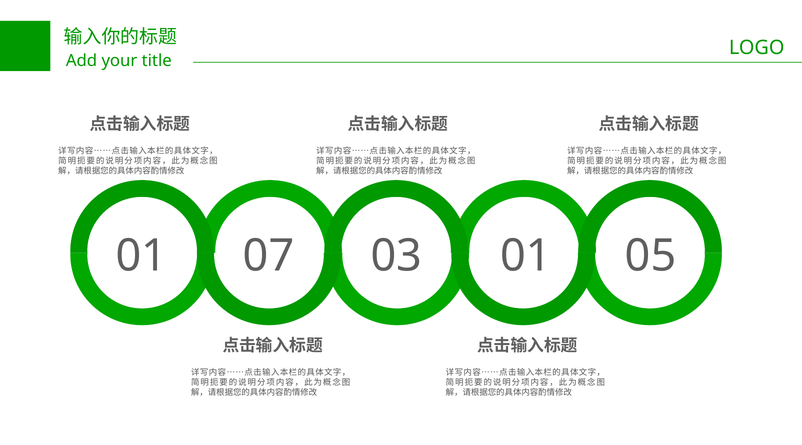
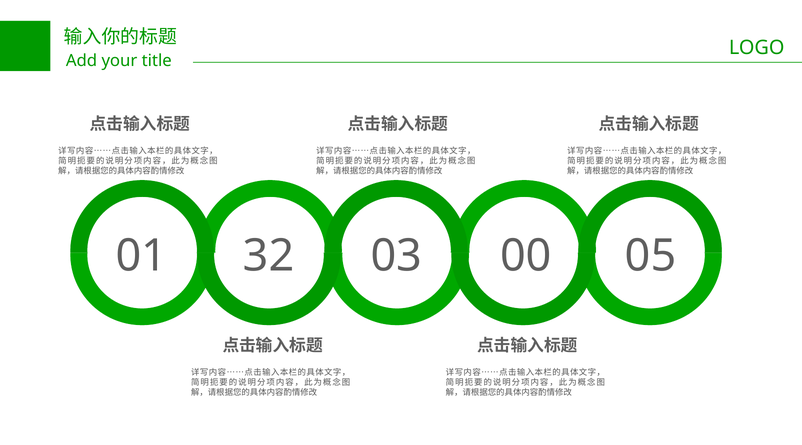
07: 07 -> 32
03 01: 01 -> 00
